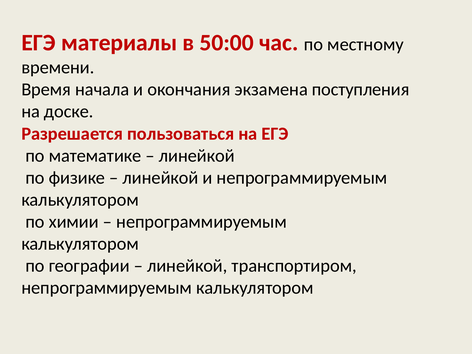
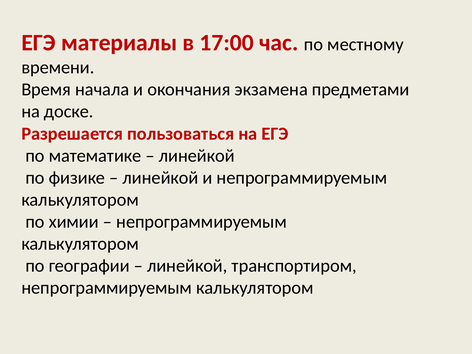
50:00: 50:00 -> 17:00
поступления: поступления -> предметами
